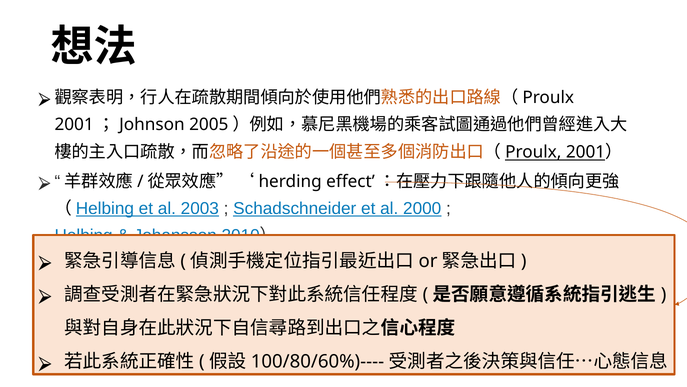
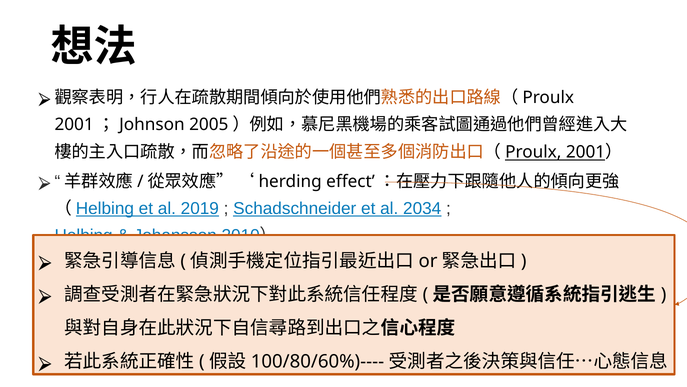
2003: 2003 -> 2019
2000: 2000 -> 2034
